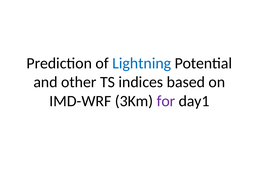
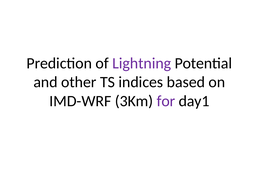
Lightning colour: blue -> purple
